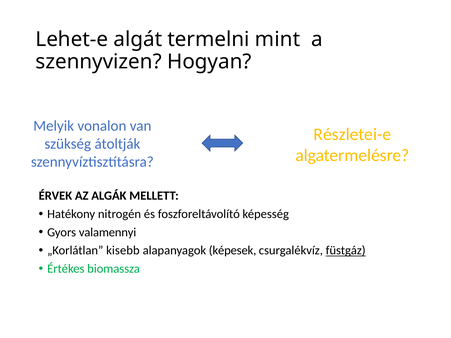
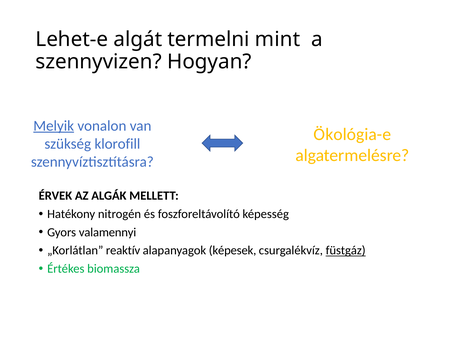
Melyik underline: none -> present
Részletei-e: Részletei-e -> Ökológia-e
átoltják: átoltják -> klorofill
kisebb: kisebb -> reaktív
